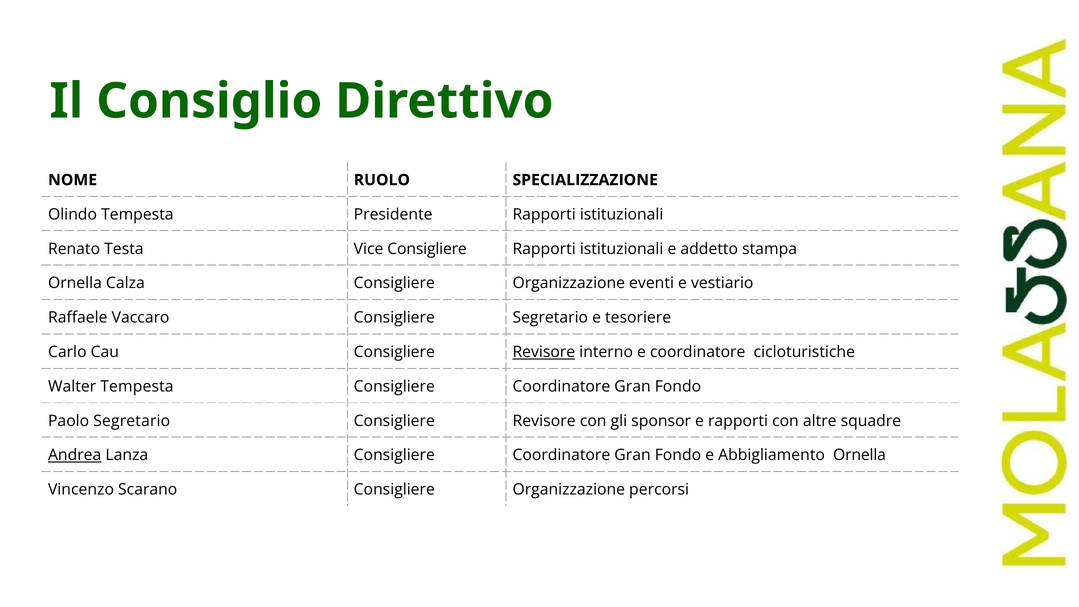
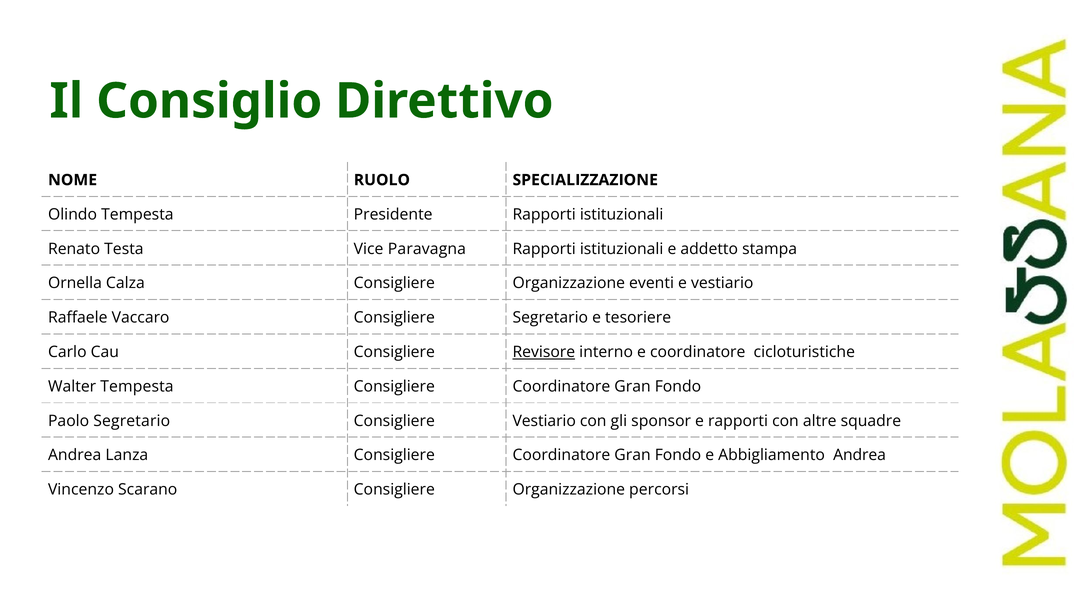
Vice Consigliere: Consigliere -> Paravagna
Revisore at (544, 421): Revisore -> Vestiario
Andrea at (75, 455) underline: present -> none
Abbigliamento Ornella: Ornella -> Andrea
